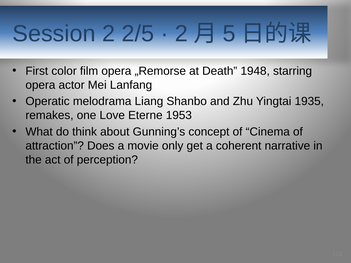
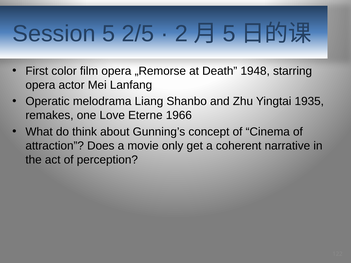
Session 2: 2 -> 5
1953: 1953 -> 1966
